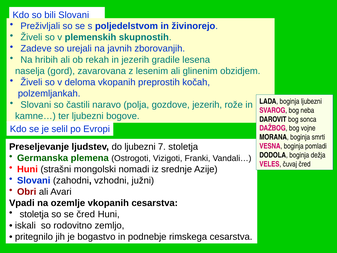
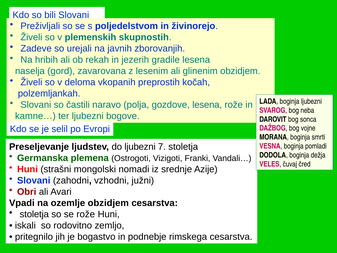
gozdove jezerih: jezerih -> lesena
ozemlje vkopanih: vkopanih -> obzidjem
se čred: čred -> rože
